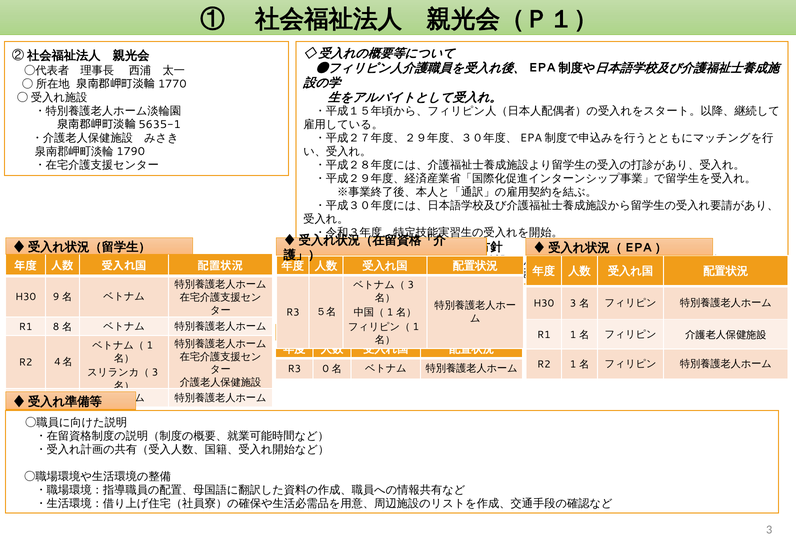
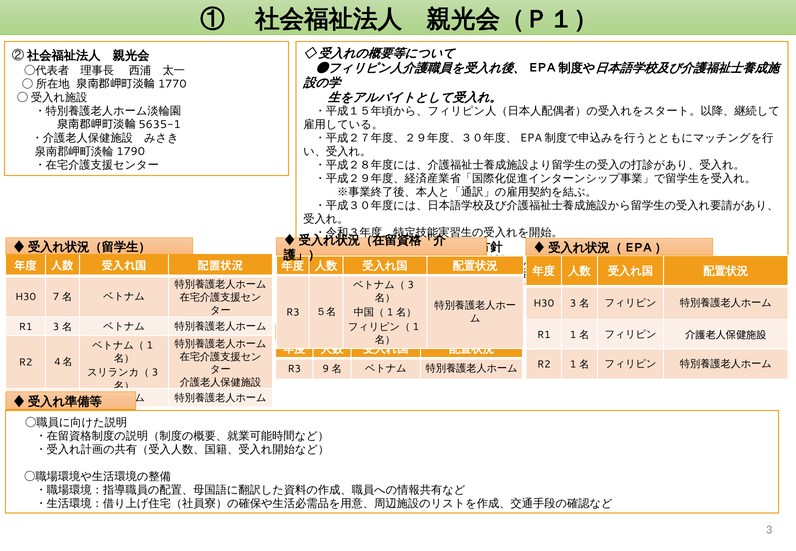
9: 9 -> 7
R1 8: 8 -> 3
0: 0 -> 9
